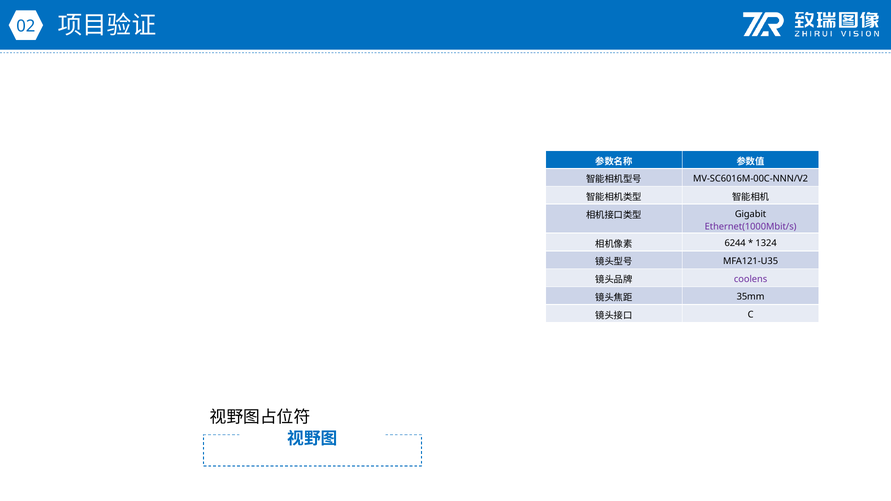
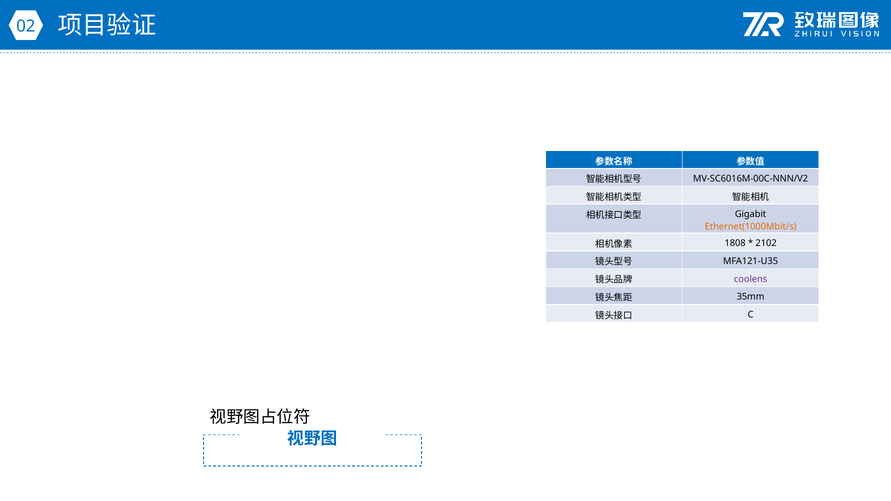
Ethernet(1000Mbit/s colour: purple -> orange
6244: 6244 -> 1808
1324: 1324 -> 2102
